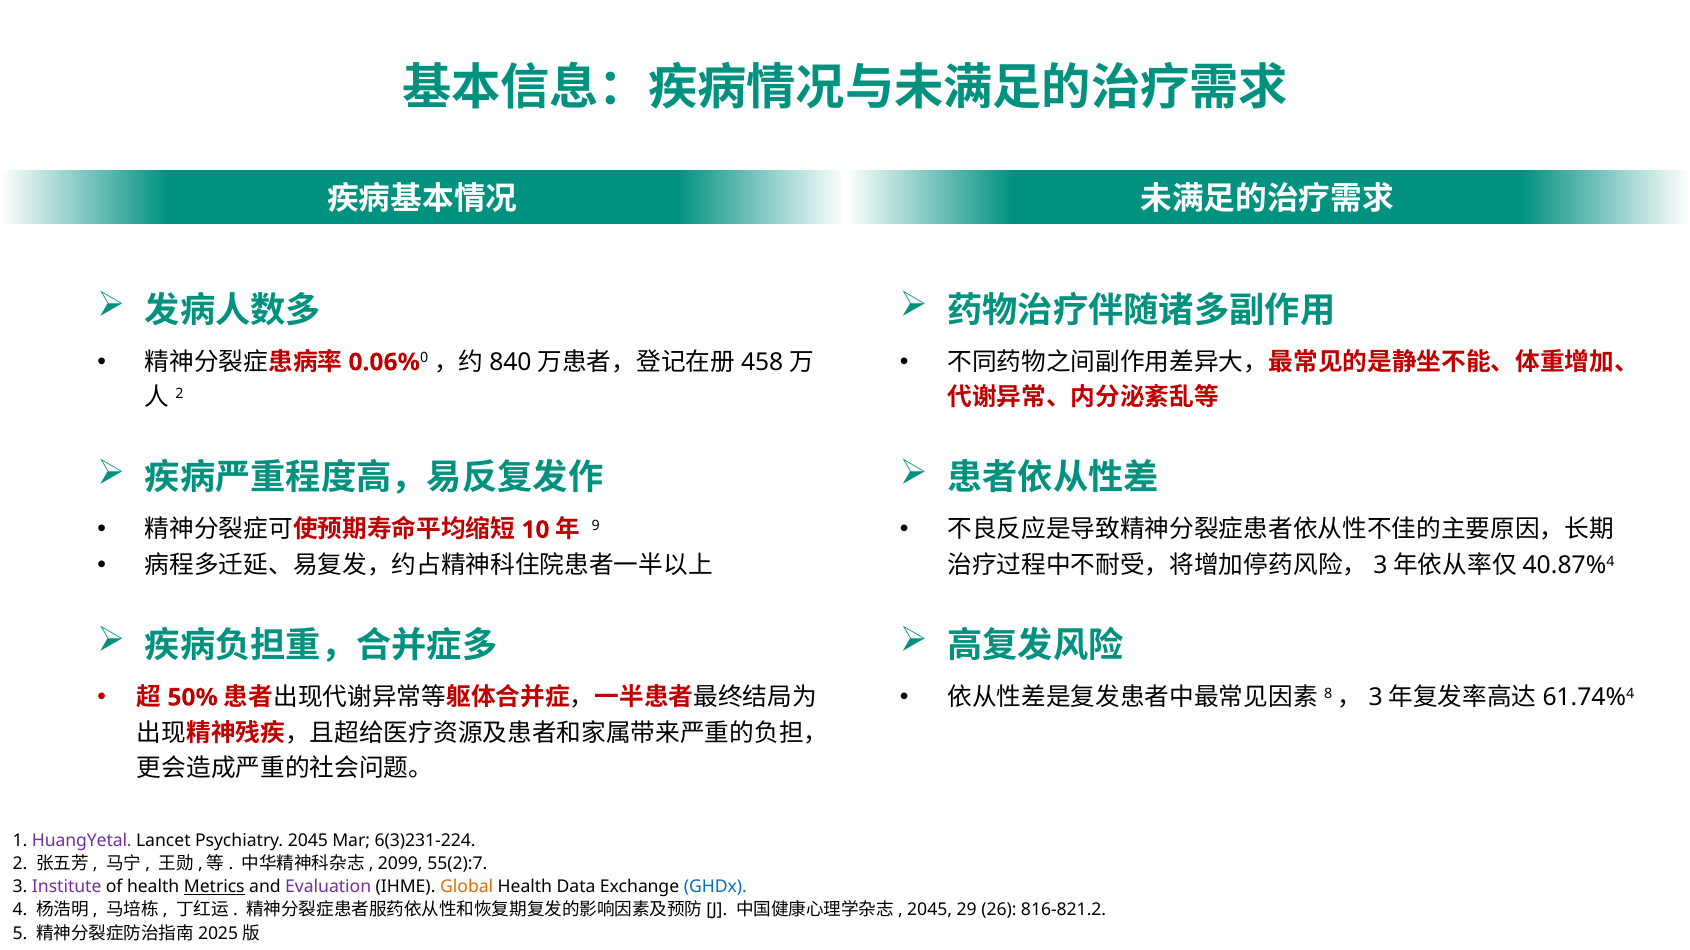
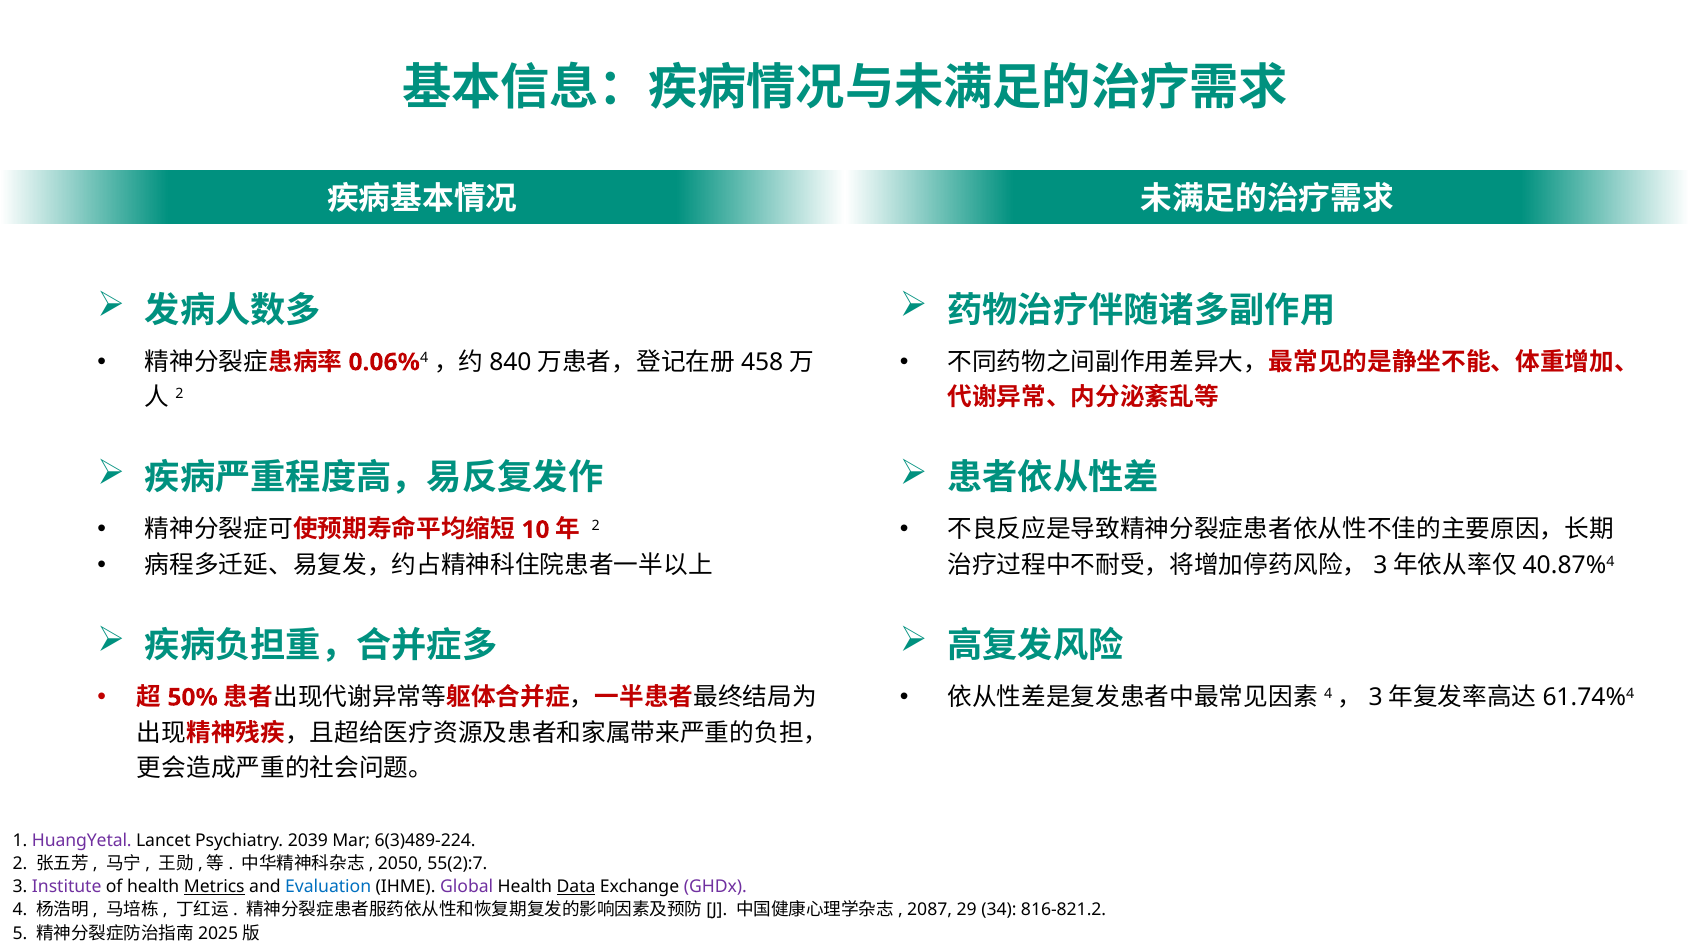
0 at (424, 358): 0 -> 4
9 at (596, 526): 9 -> 2
8 at (1328, 694): 8 -> 4
Psychiatry 2045: 2045 -> 2039
6(3)231-224: 6(3)231-224 -> 6(3)489-224
2099: 2099 -> 2050
Evaluation colour: purple -> blue
Global colour: orange -> purple
Data underline: none -> present
GHDx colour: blue -> purple
2045 at (930, 911): 2045 -> 2087
26: 26 -> 34
